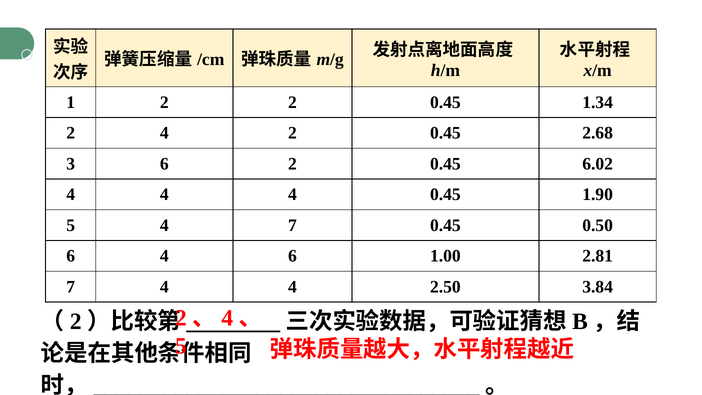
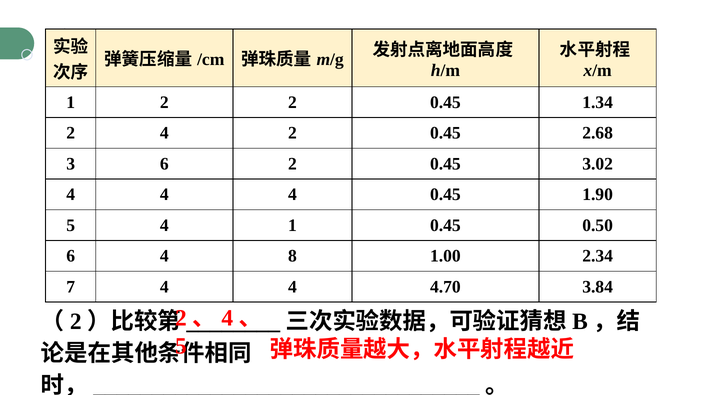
6.02: 6.02 -> 3.02
4 7: 7 -> 1
4 6: 6 -> 8
2.81: 2.81 -> 2.34
2.50: 2.50 -> 4.70
